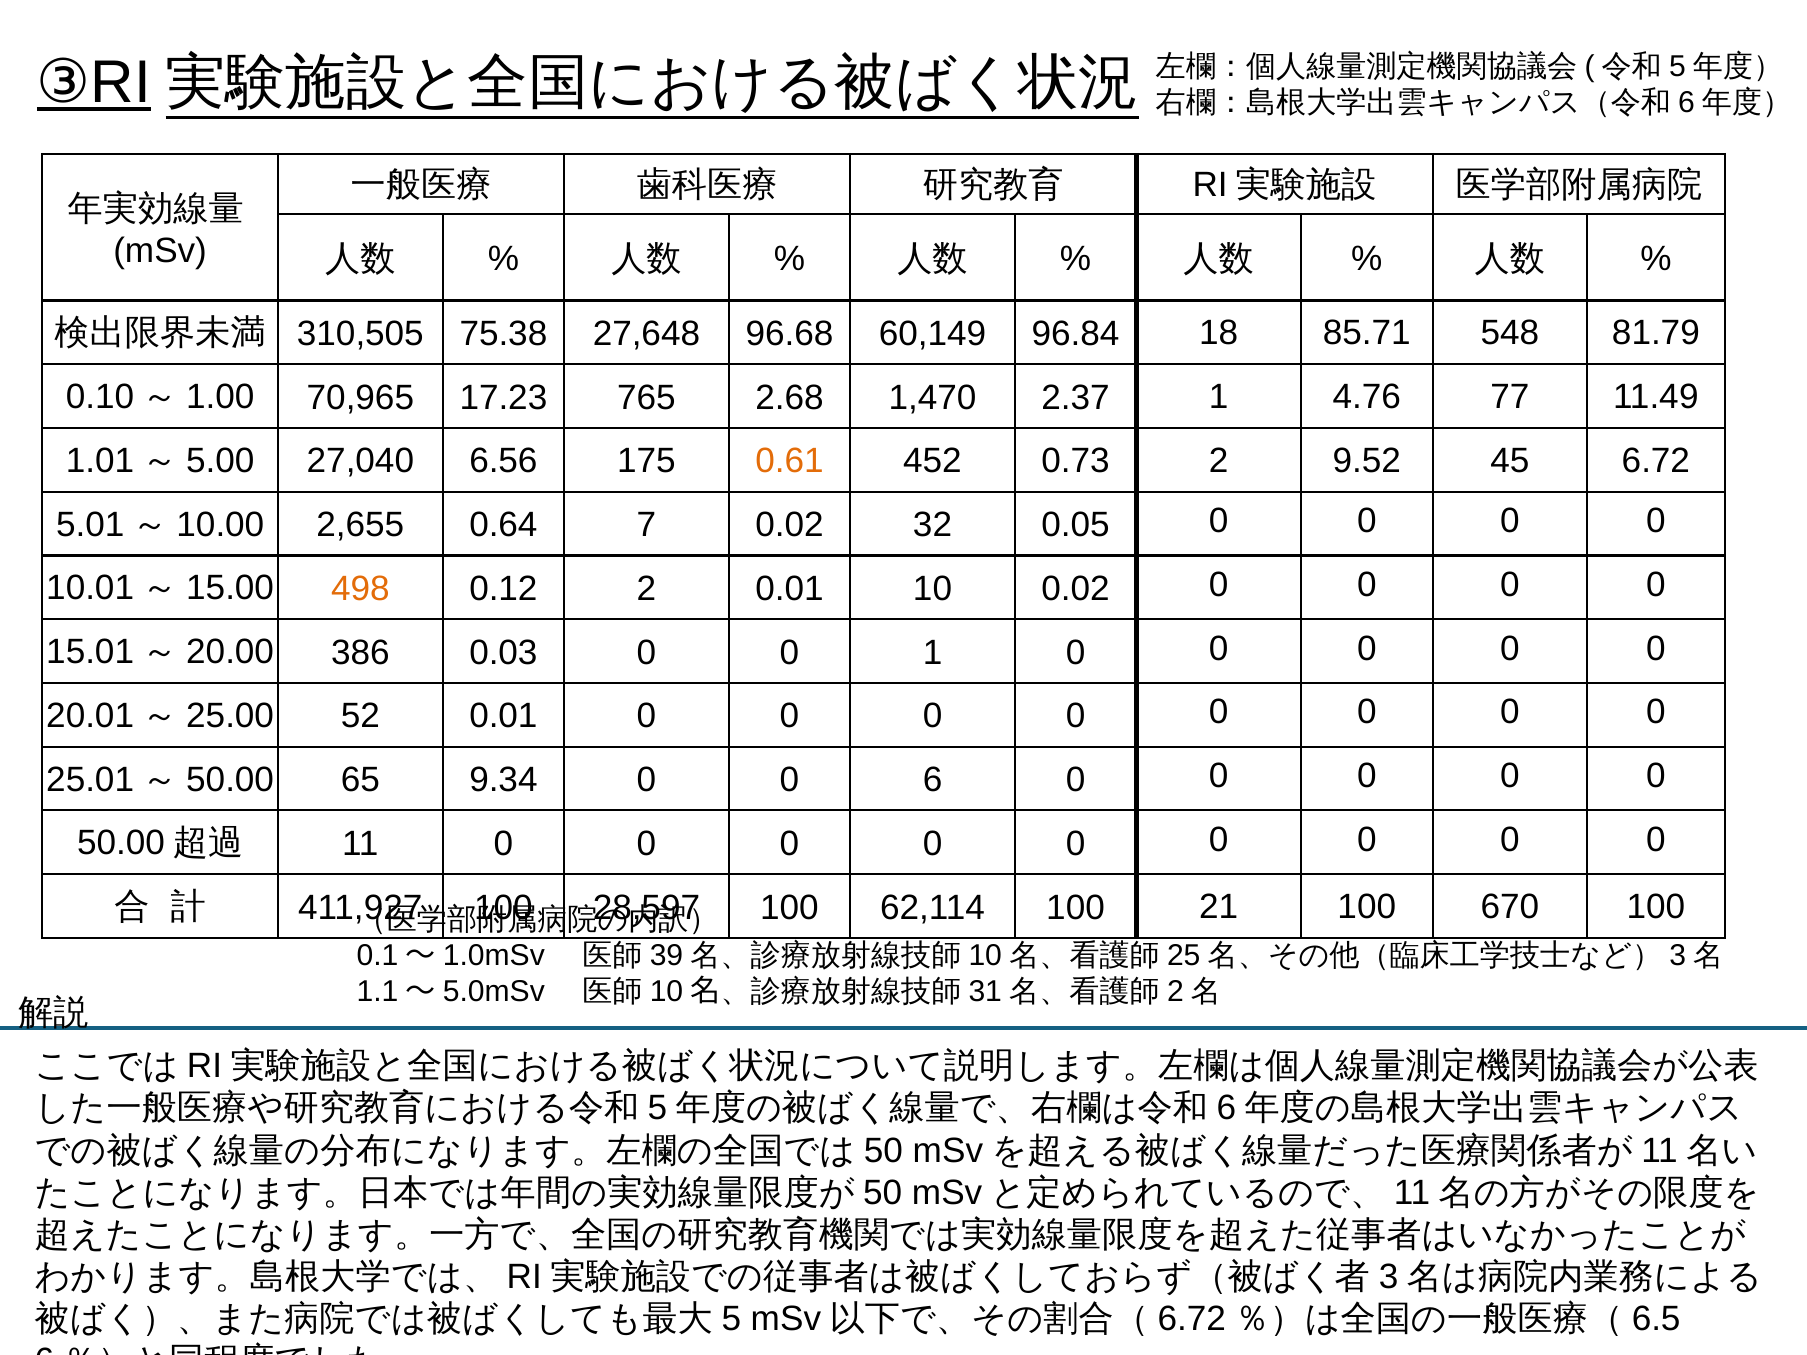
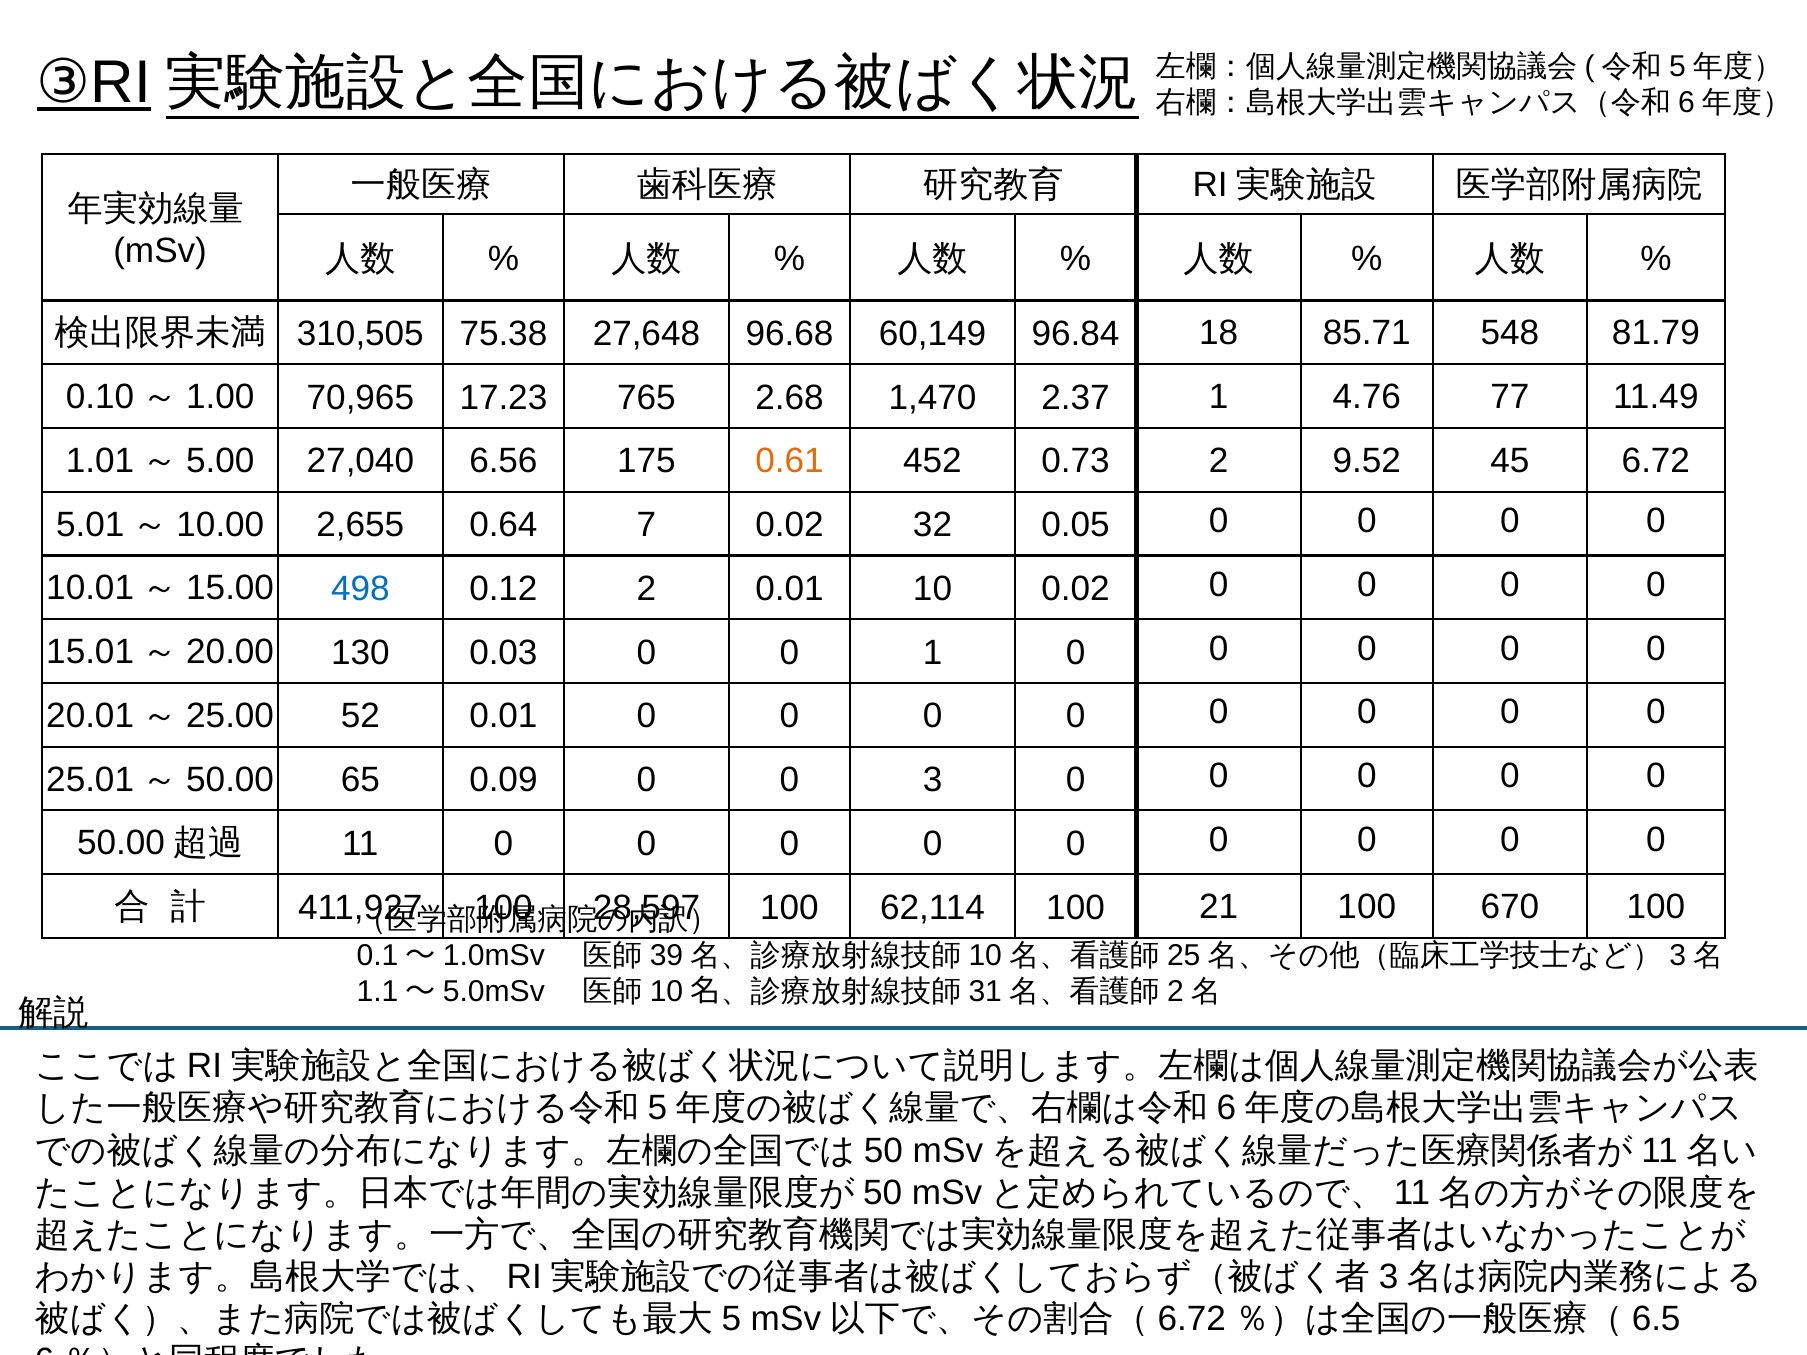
498 colour: orange -> blue
386: 386 -> 130
9.34: 9.34 -> 0.09
6: 6 -> 3
